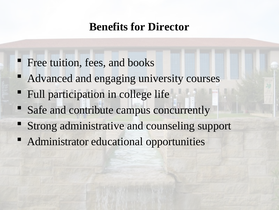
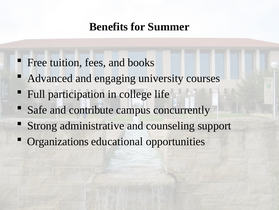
Director: Director -> Summer
Administrator: Administrator -> Organizations
